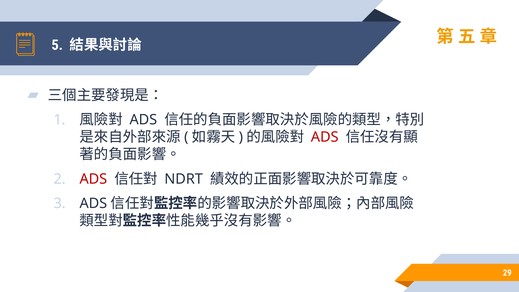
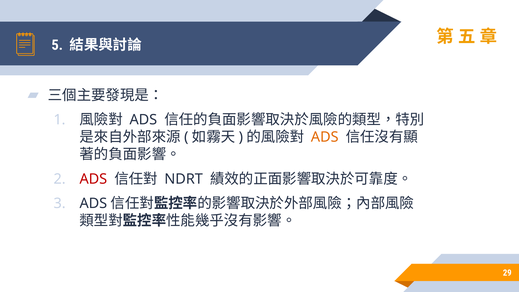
ADS at (325, 137) colour: red -> orange
